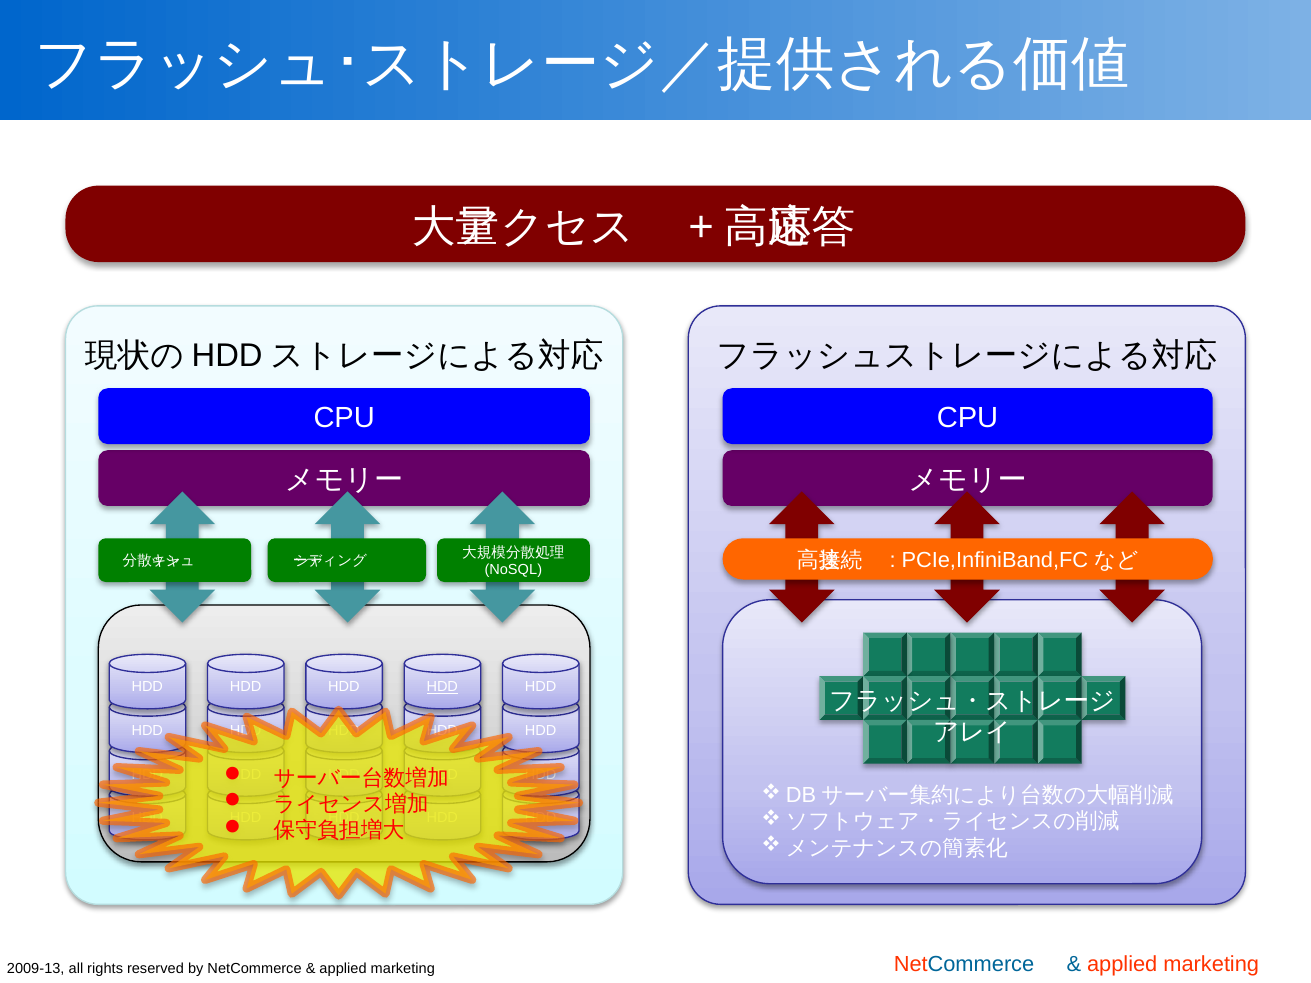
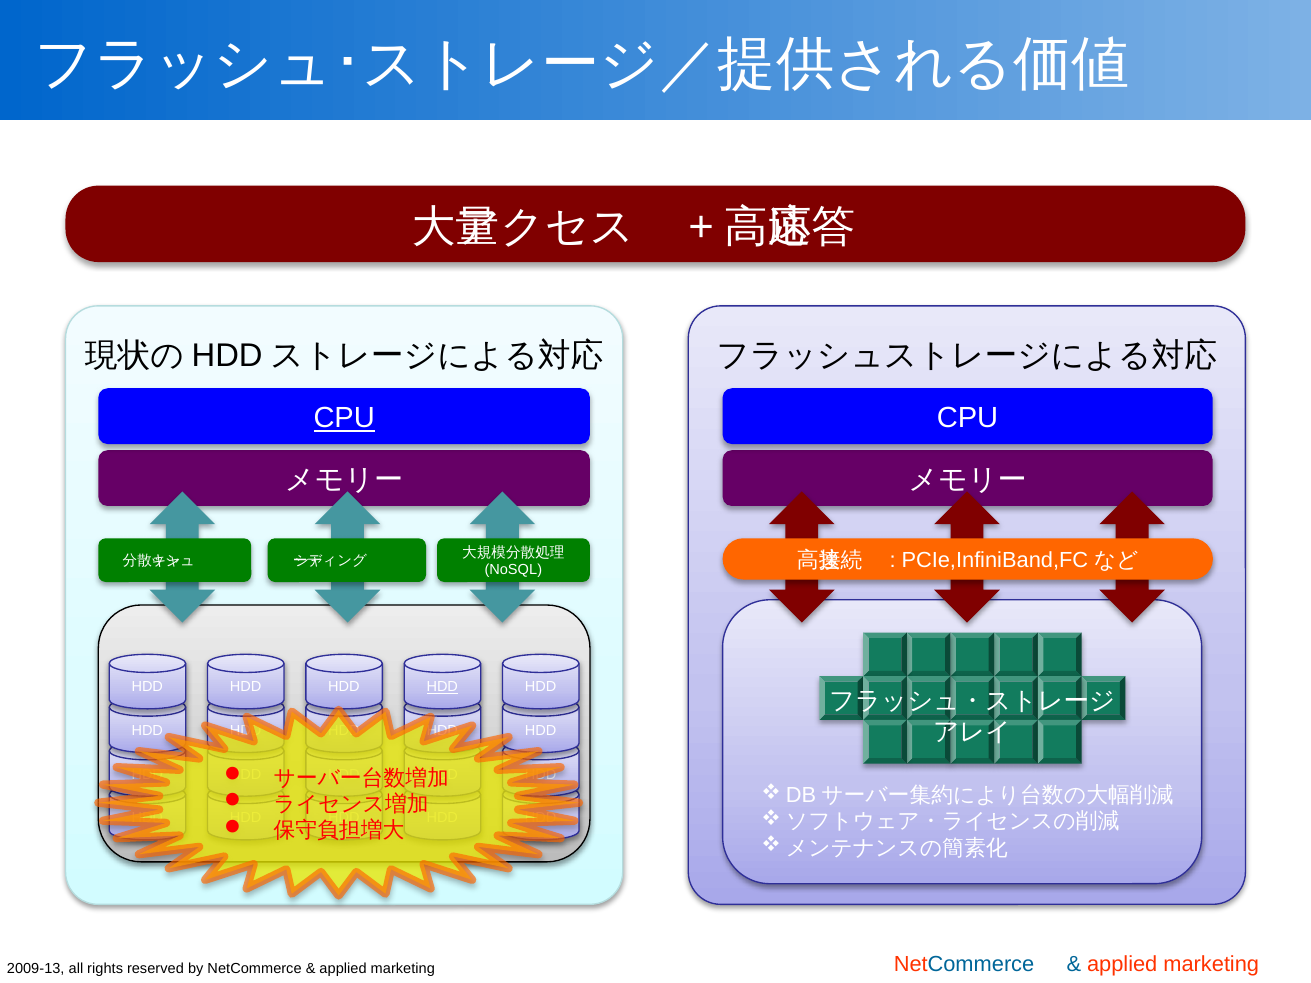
CPU at (344, 418) underline: none -> present
